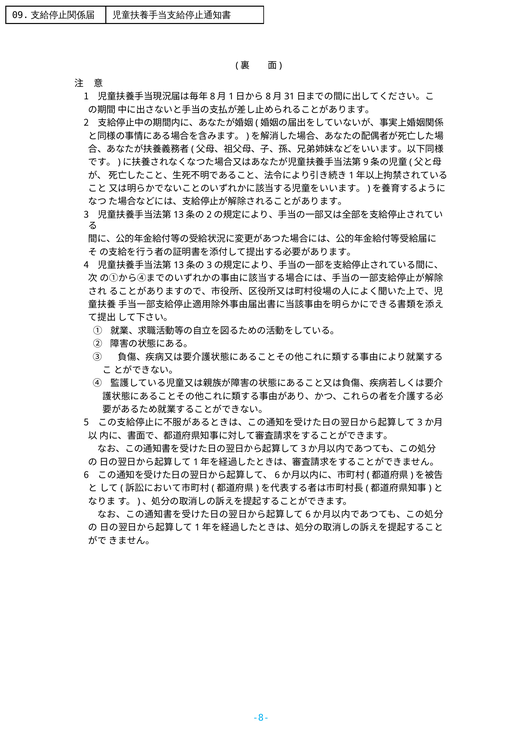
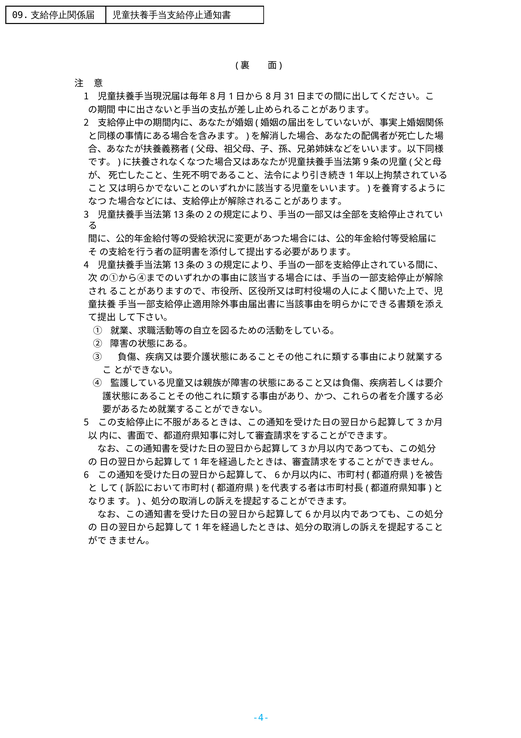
-8-: -8- -> -4-
